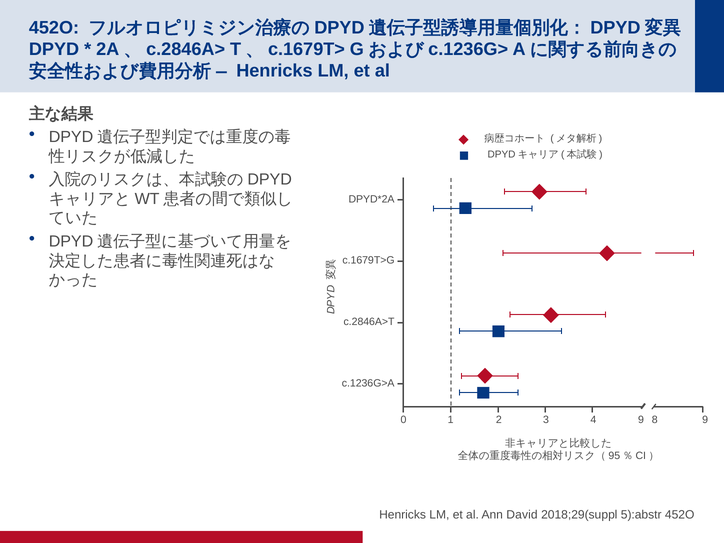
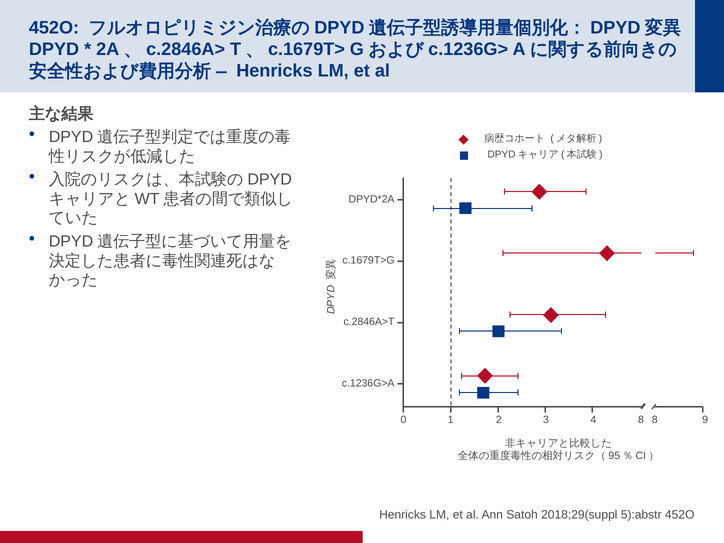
4 9: 9 -> 8
David: David -> Satoh
